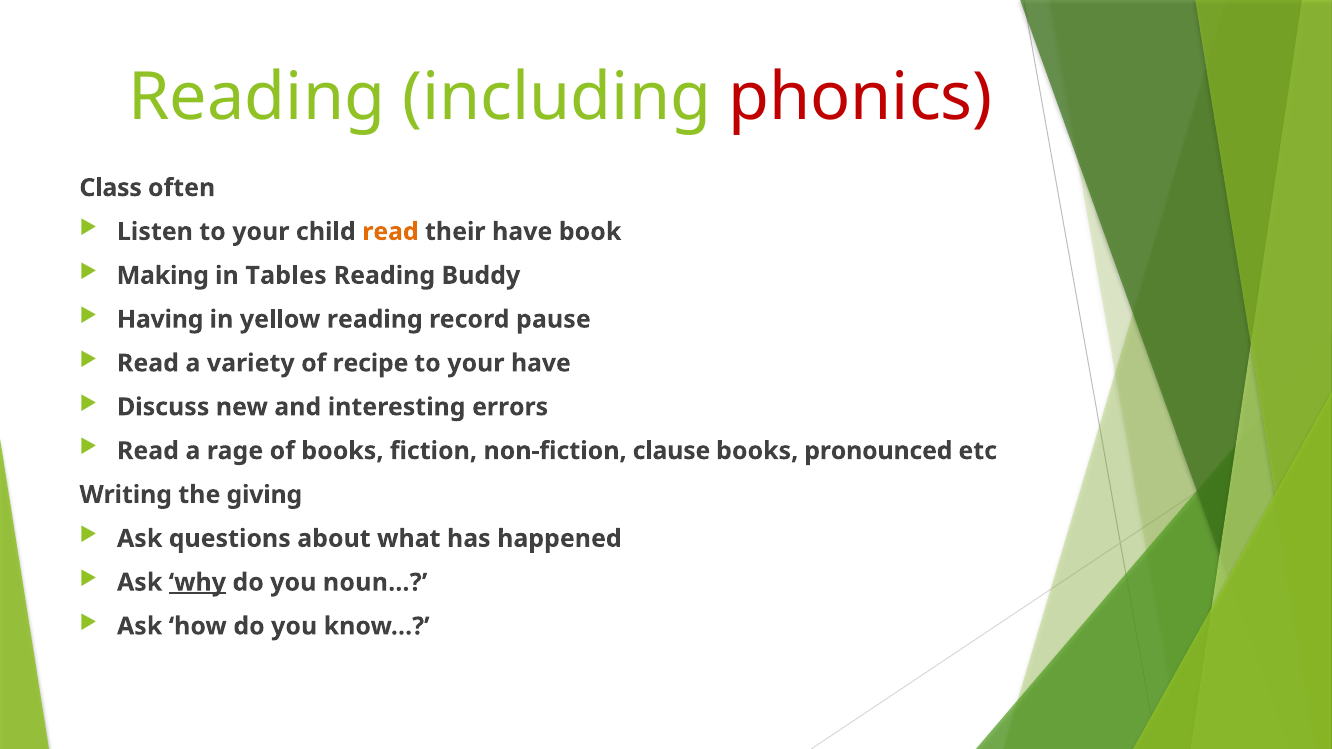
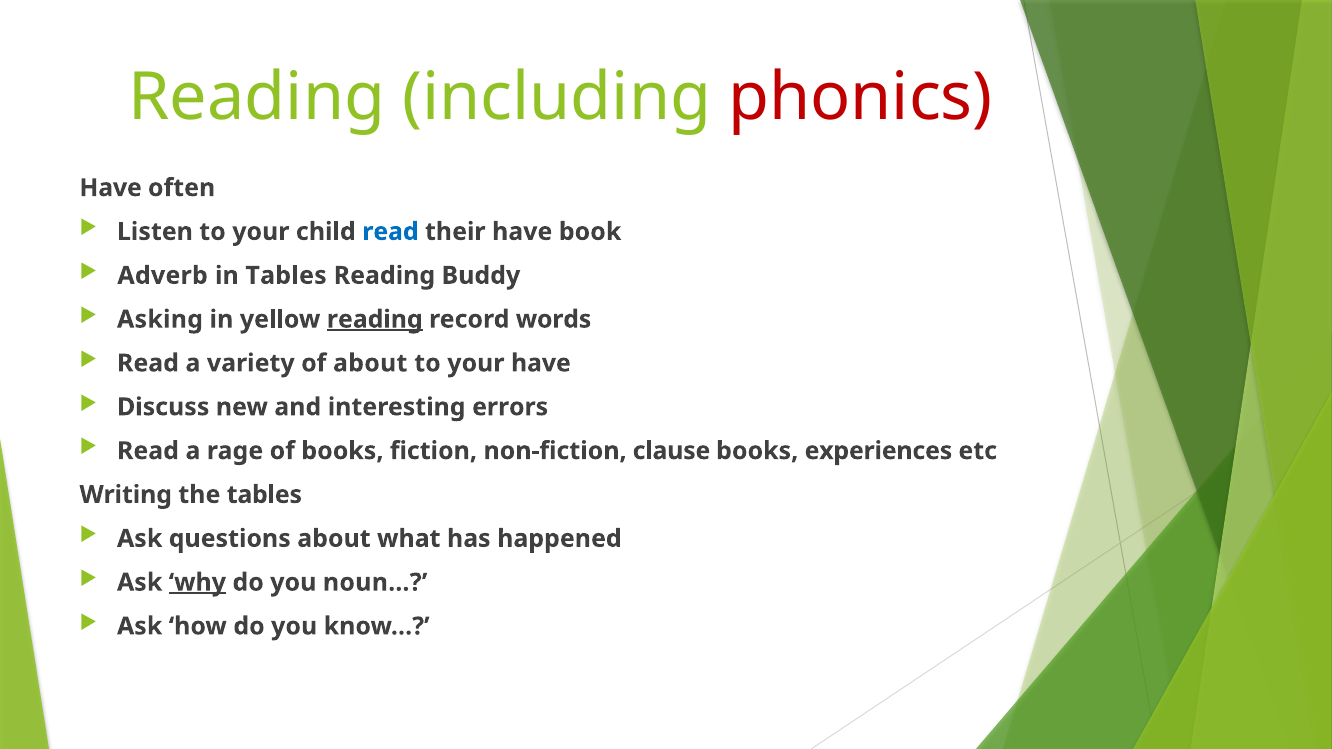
Class at (111, 188): Class -> Have
read at (390, 232) colour: orange -> blue
Making: Making -> Adverb
Having: Having -> Asking
reading at (375, 319) underline: none -> present
pause: pause -> words
of recipe: recipe -> about
pronounced: pronounced -> experiences
the giving: giving -> tables
